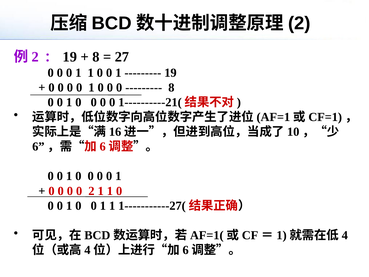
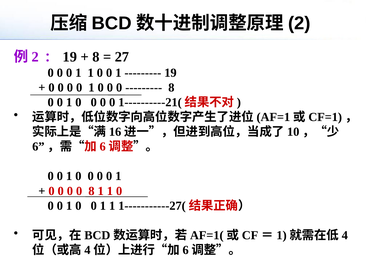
0 2: 2 -> 8
